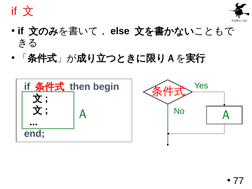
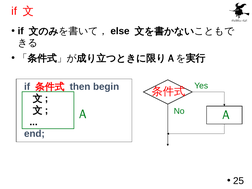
77: 77 -> 25
